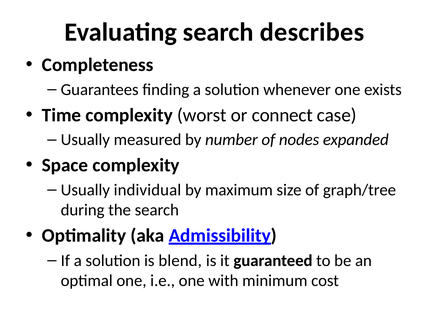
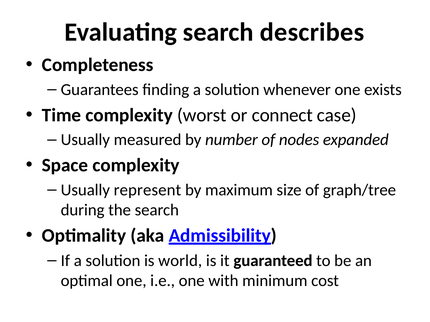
individual: individual -> represent
blend: blend -> world
